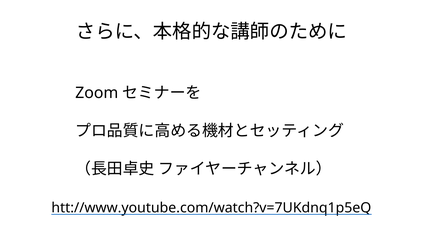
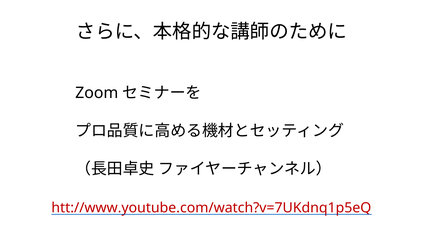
htt://www.youtube.com/watch?v=7UKdnq1p5eQ colour: black -> red
